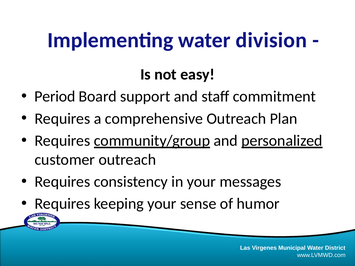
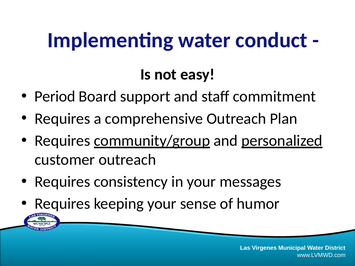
division: division -> conduct
